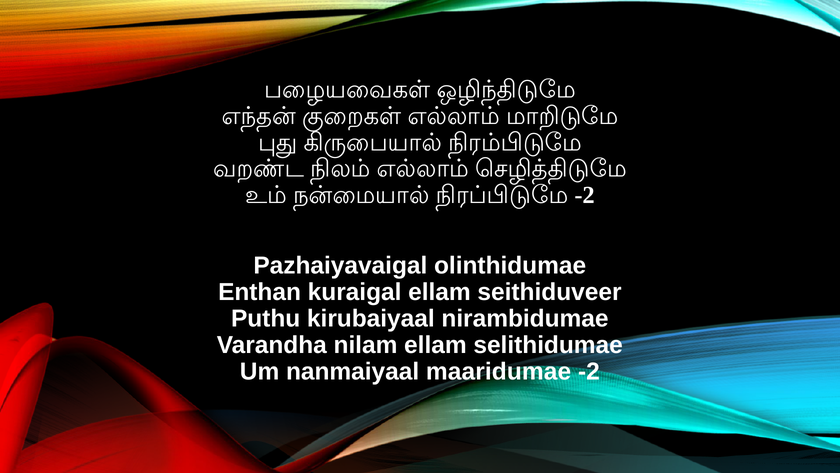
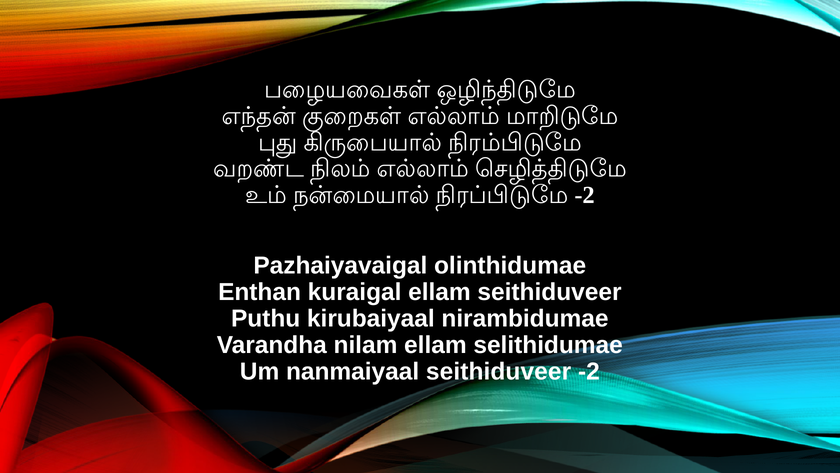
nanmaiyaal maaridumae: maaridumae -> seithiduveer
